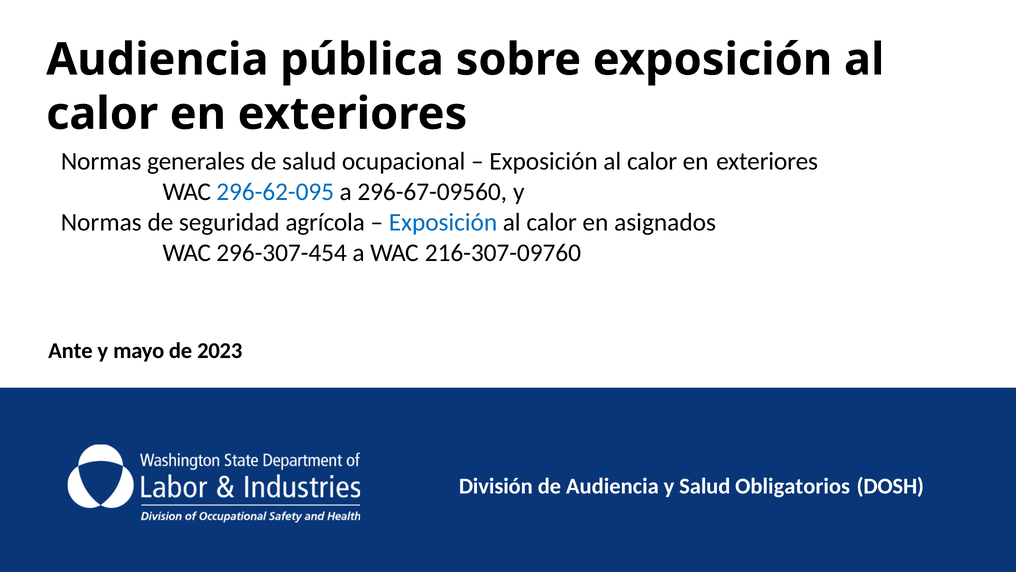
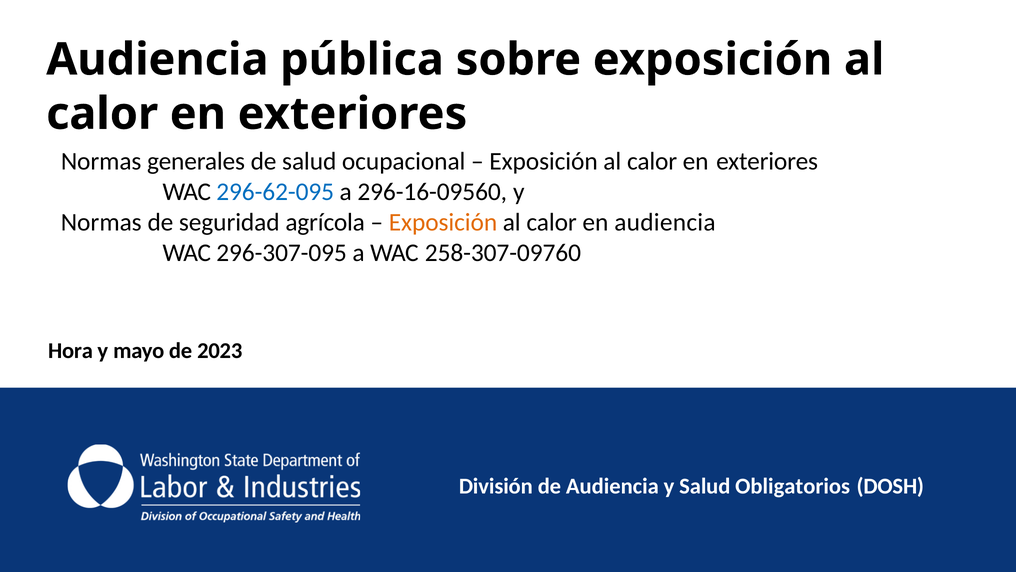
296-67-09560: 296-67-09560 -> 296-16-09560
Exposición at (443, 222) colour: blue -> orange
en asignados: asignados -> audiencia
296-307-454: 296-307-454 -> 296-307-095
216-307-09760: 216-307-09760 -> 258-307-09760
Ante: Ante -> Hora
